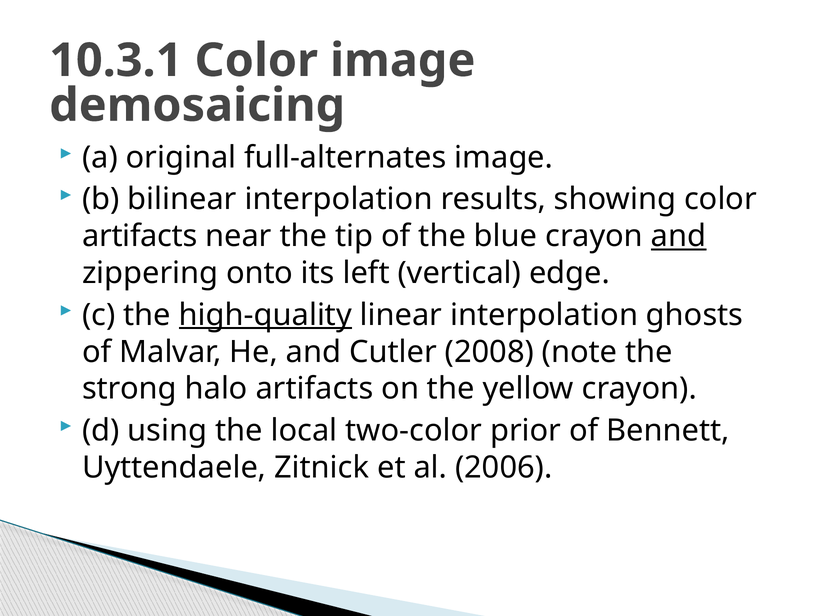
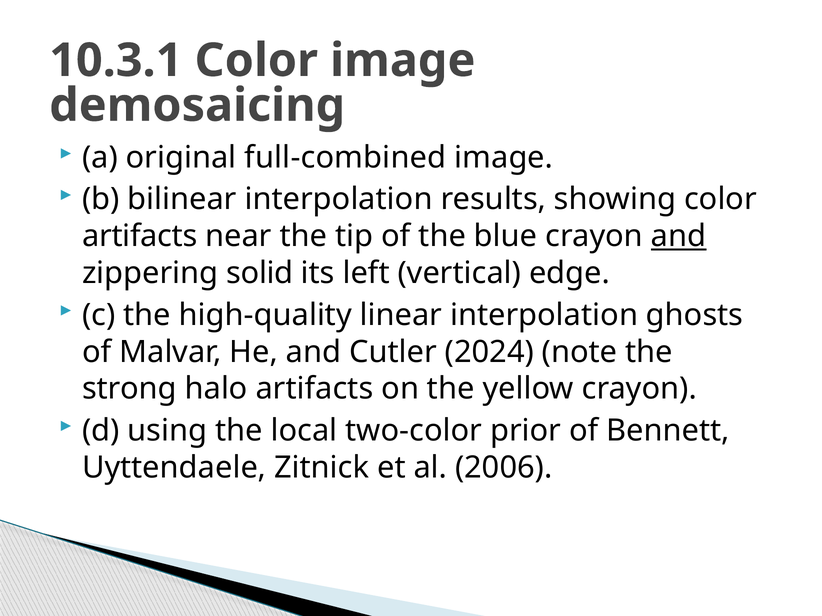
full-alternates: full-alternates -> full-combined
onto: onto -> solid
high-quality underline: present -> none
2008: 2008 -> 2024
